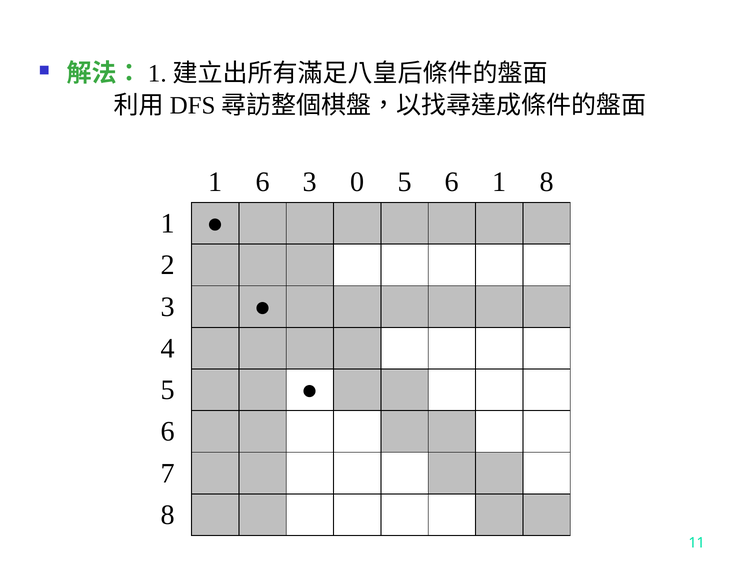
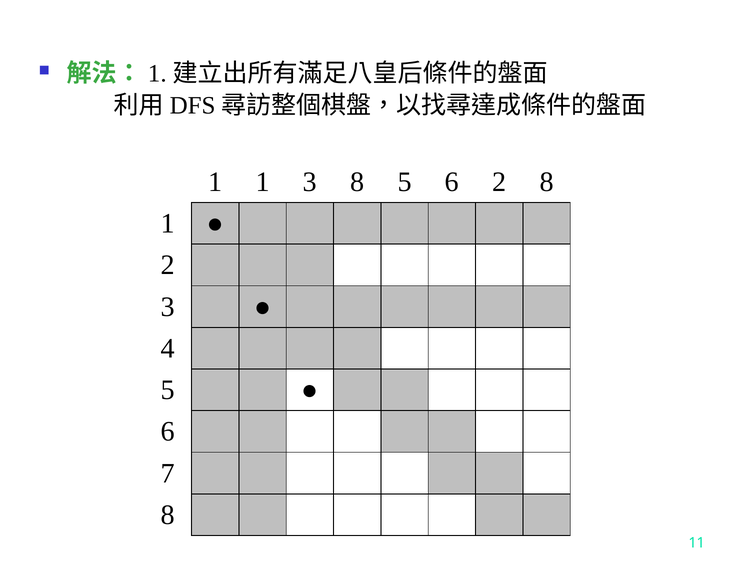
1 6: 6 -> 1
3 0: 0 -> 8
6 1: 1 -> 2
